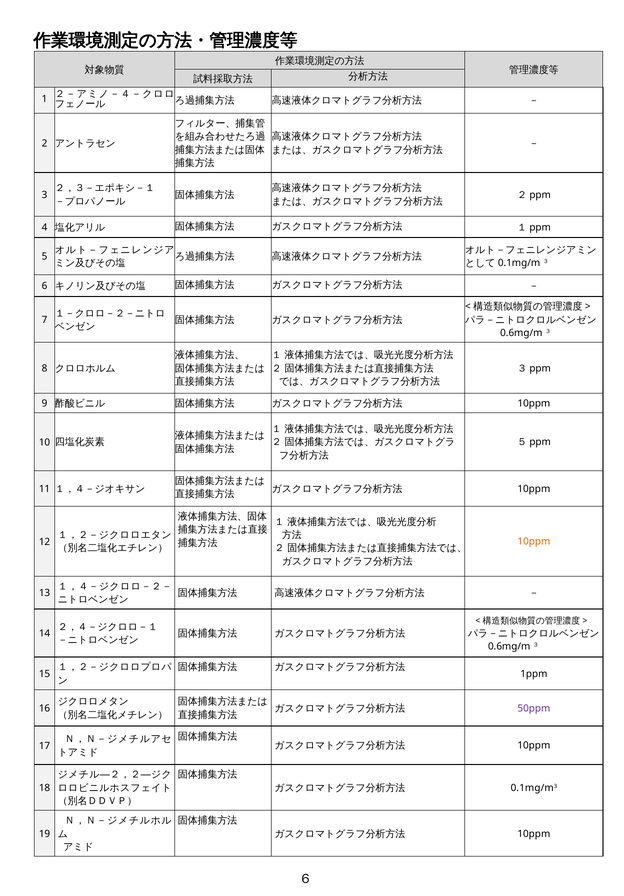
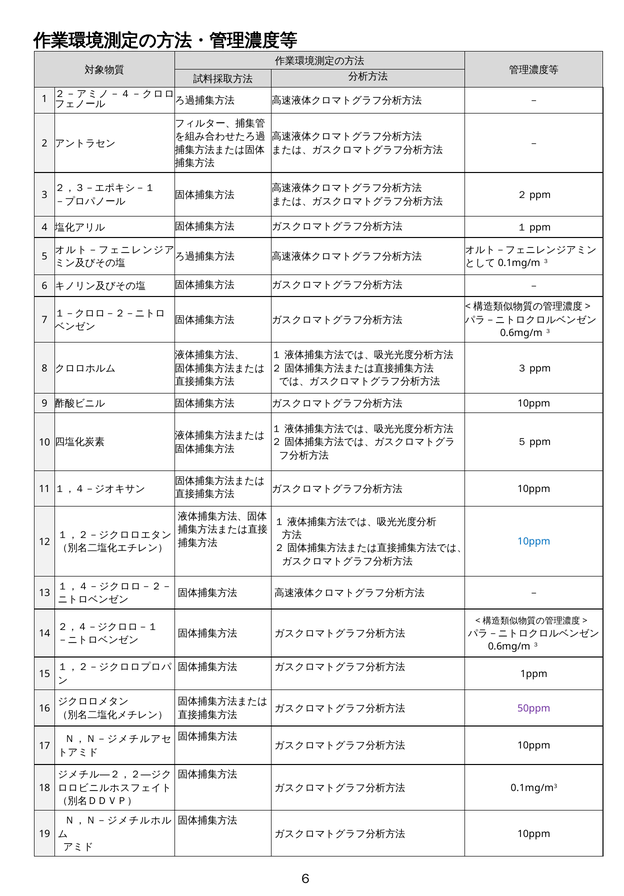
10ppm at (534, 541) colour: orange -> blue
